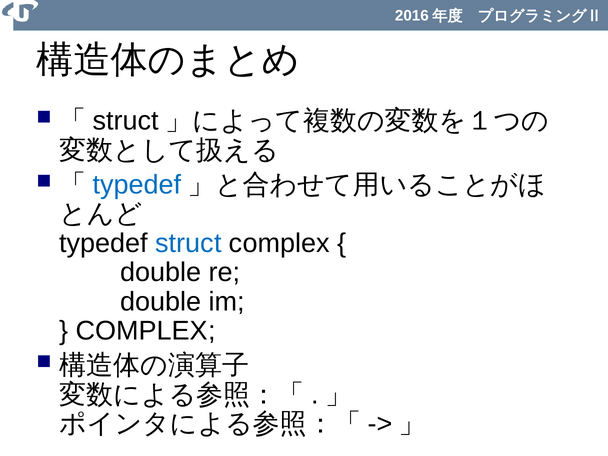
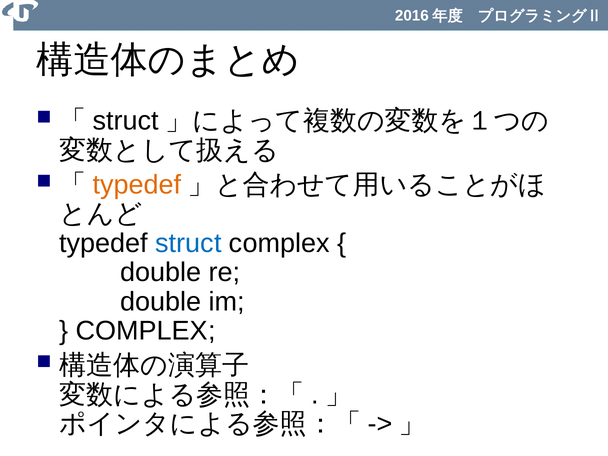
typedef at (137, 185) colour: blue -> orange
